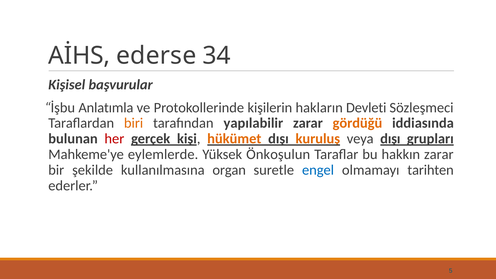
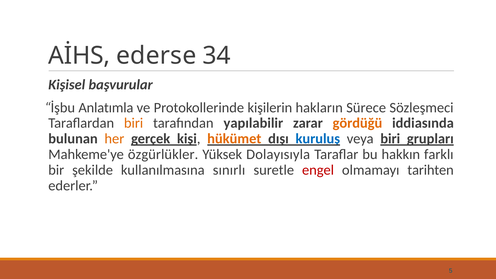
Devleti: Devleti -> Sürece
her colour: red -> orange
kuruluş colour: orange -> blue
veya dışı: dışı -> biri
eylemlerde: eylemlerde -> özgürlükler
Önkoşulun: Önkoşulun -> Dolayısıyla
hakkın zarar: zarar -> farklı
organ: organ -> sınırlı
engel colour: blue -> red
